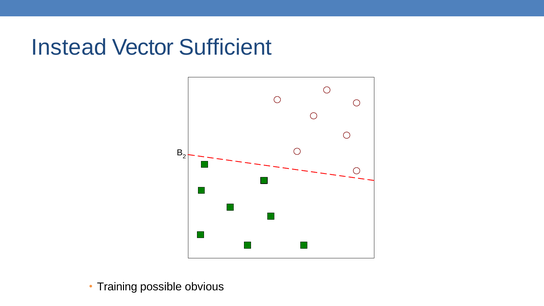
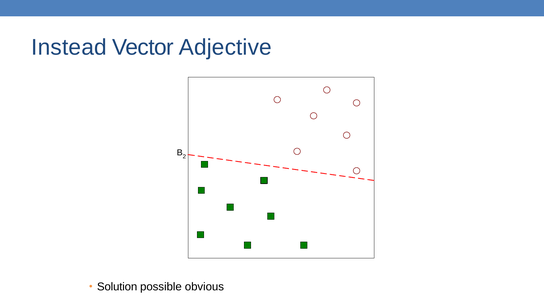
Sufficient: Sufficient -> Adjective
Training: Training -> Solution
